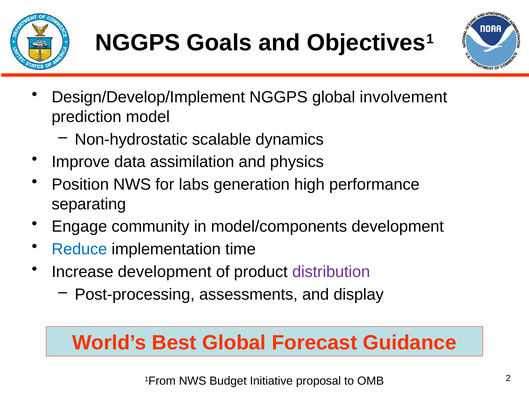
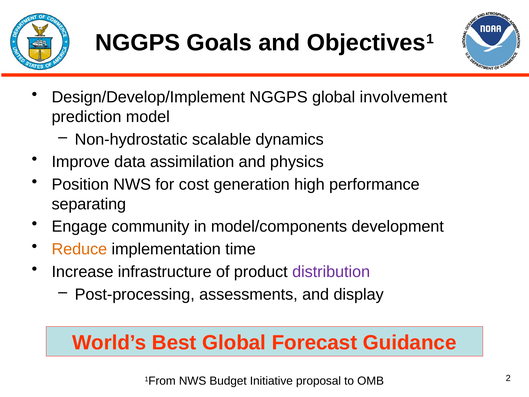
labs: labs -> cost
Reduce colour: blue -> orange
Increase development: development -> infrastructure
